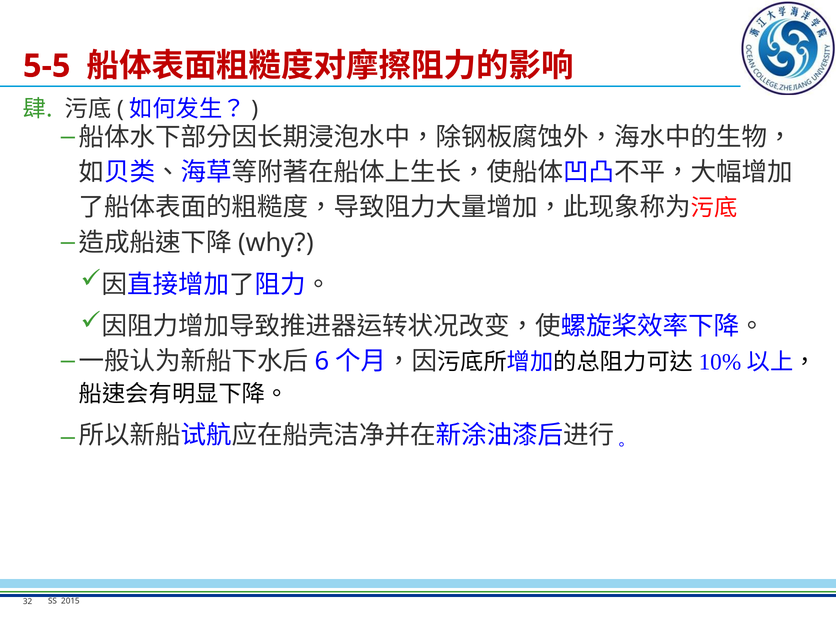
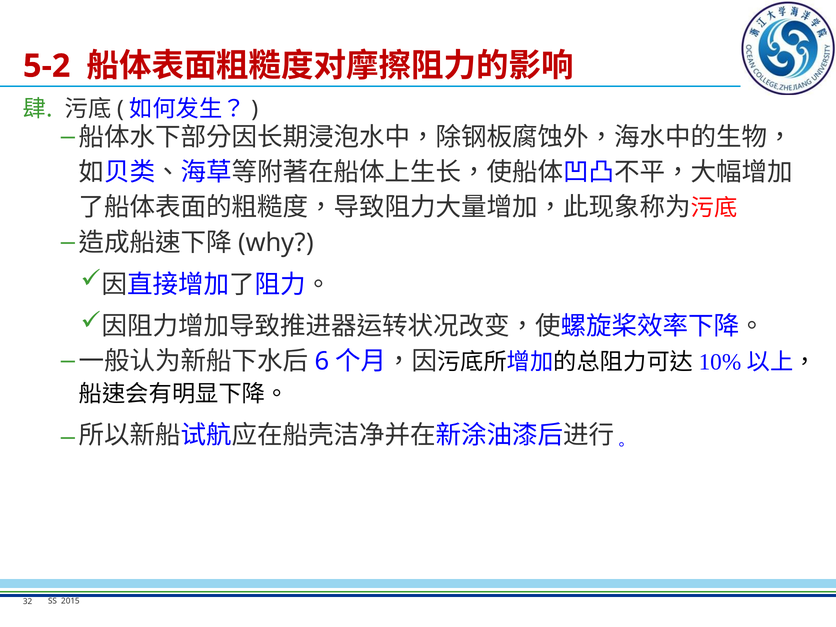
5-5: 5-5 -> 5-2
